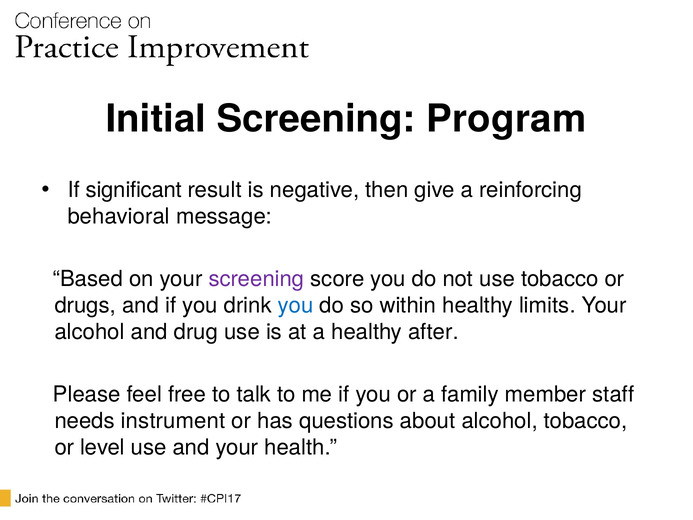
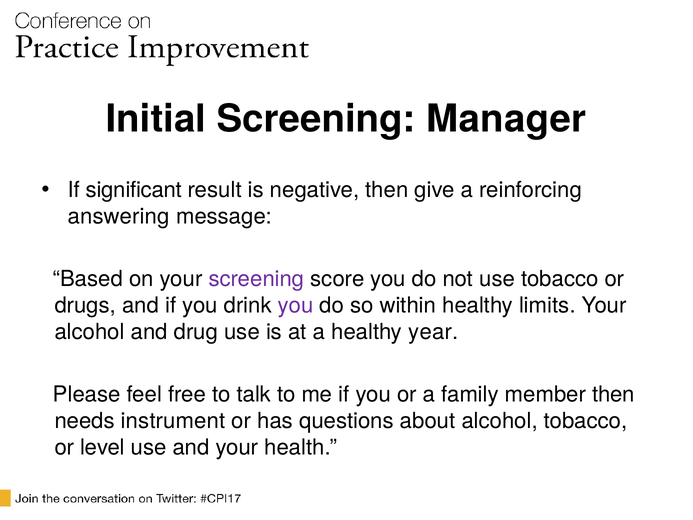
Program: Program -> Manager
behavioral: behavioral -> answering
you at (296, 305) colour: blue -> purple
after: after -> year
member staff: staff -> then
